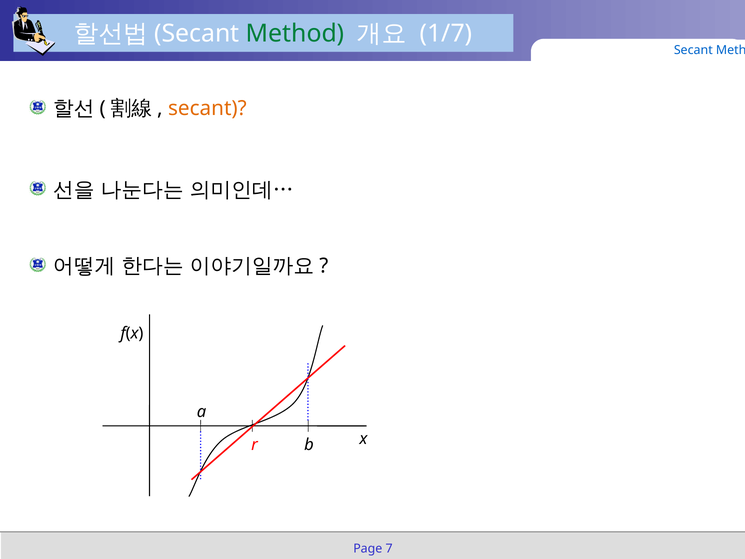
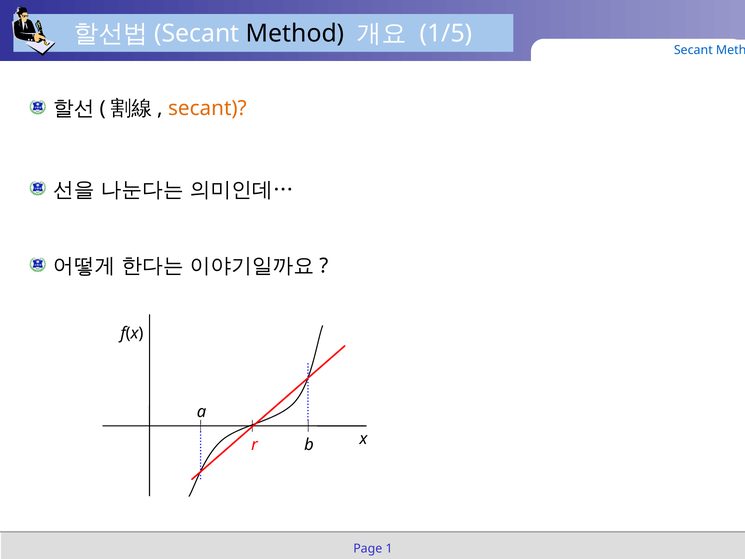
Method at (295, 34) colour: green -> black
1/7: 1/7 -> 1/5
7: 7 -> 1
